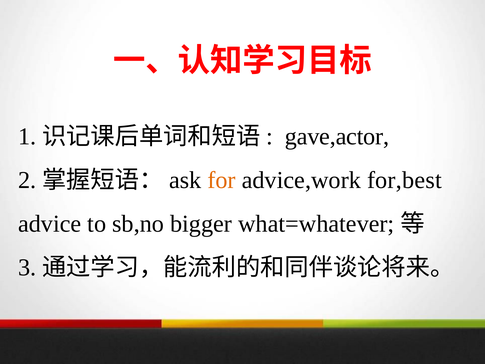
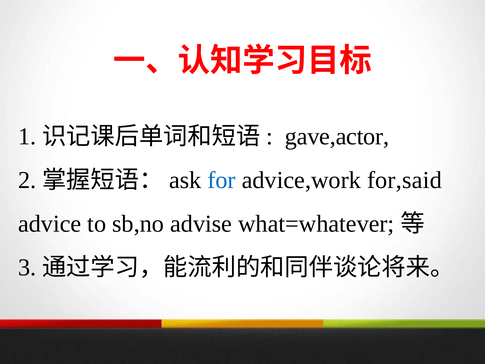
for colour: orange -> blue
for,best: for,best -> for,said
bigger: bigger -> advise
